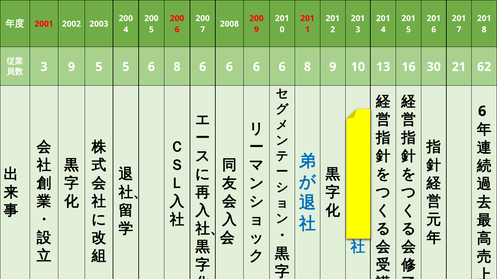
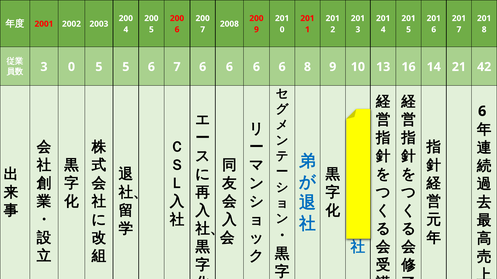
3 9: 9 -> 0
5 6 8: 8 -> 7
30: 30 -> 14
62: 62 -> 42
